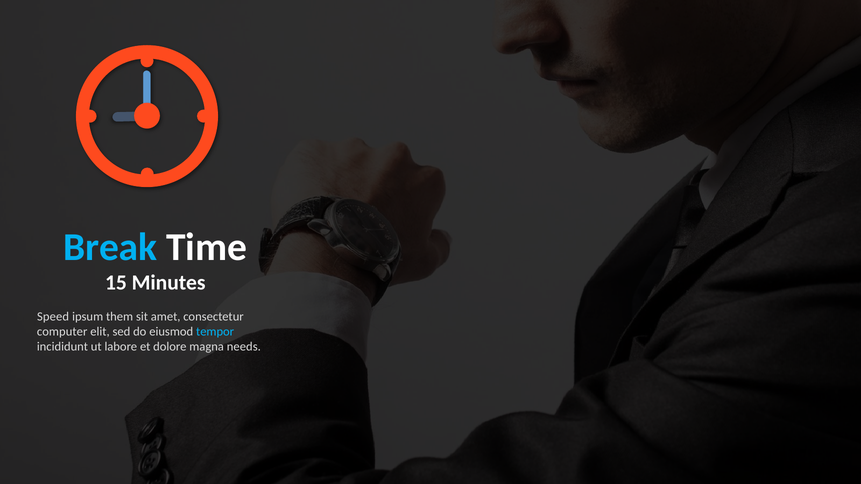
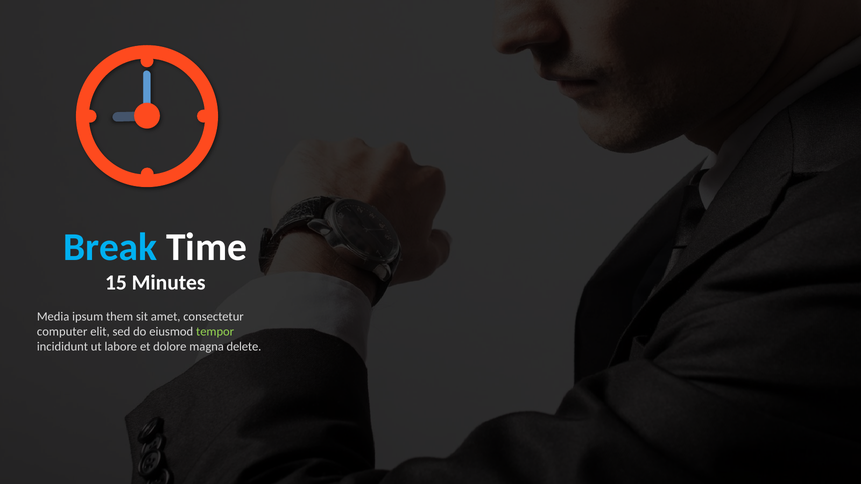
Speed: Speed -> Media
tempor colour: light blue -> light green
needs: needs -> delete
